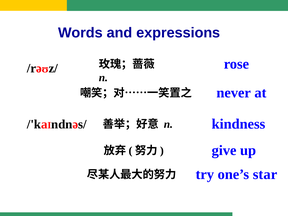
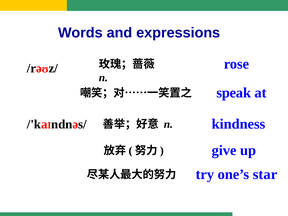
never: never -> speak
